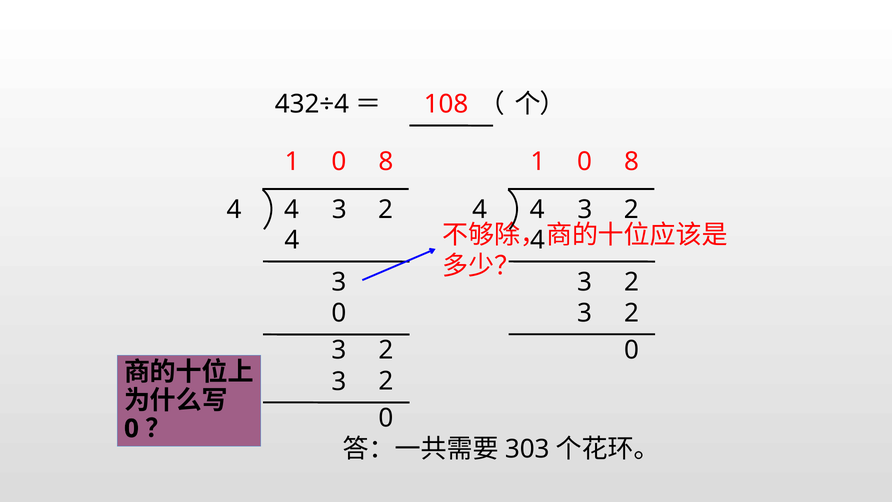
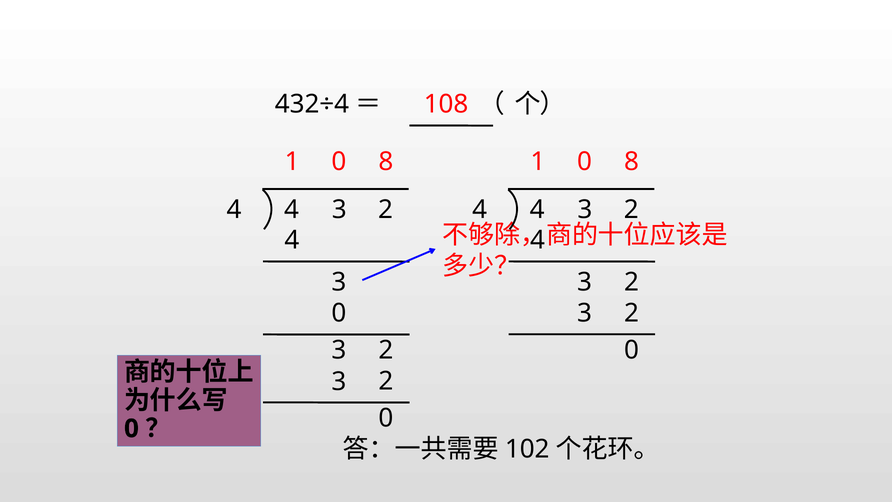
303: 303 -> 102
